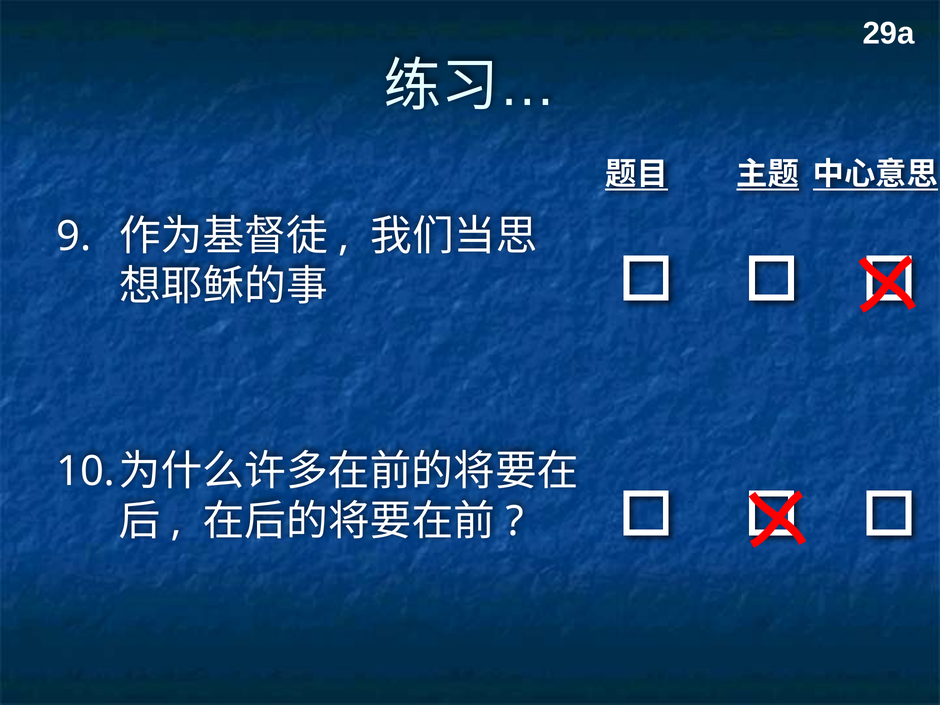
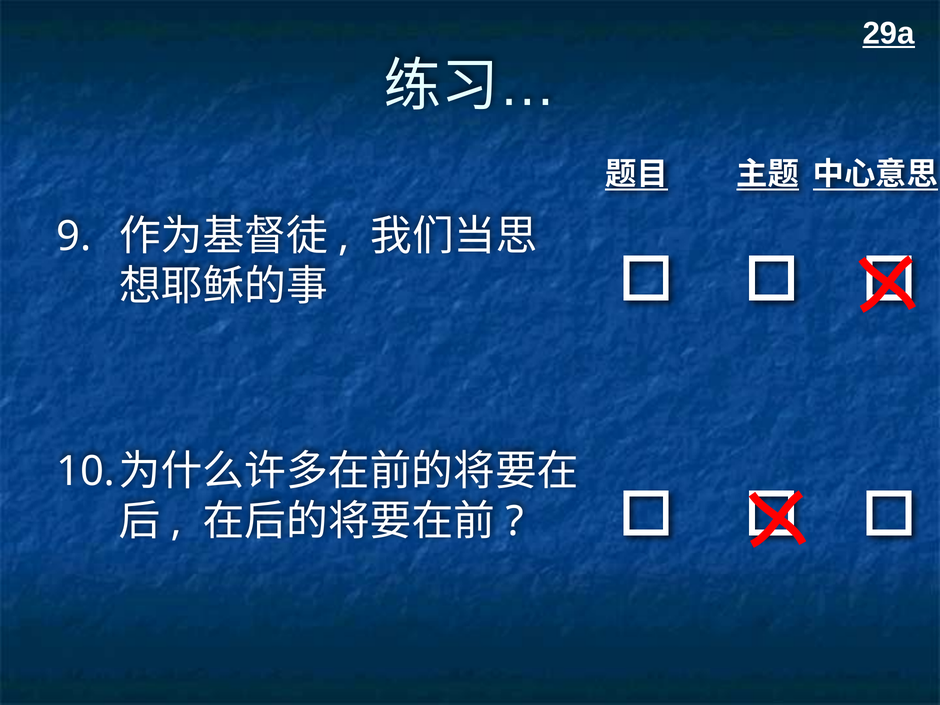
29a underline: none -> present
